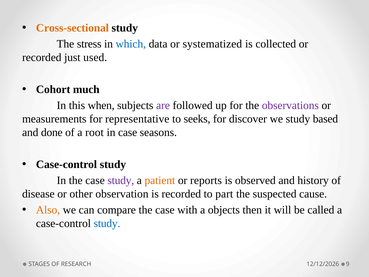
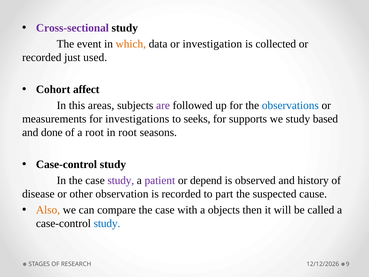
Cross-sectional colour: orange -> purple
stress: stress -> event
which colour: blue -> orange
systematized: systematized -> investigation
much: much -> affect
when: when -> areas
observations colour: purple -> blue
representative: representative -> investigations
discover: discover -> supports
in case: case -> root
patient colour: orange -> purple
reports: reports -> depend
